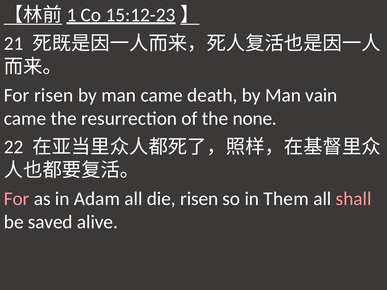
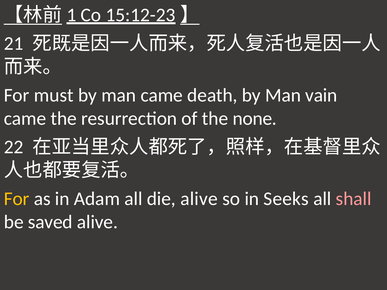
For risen: risen -> must
For at (17, 199) colour: pink -> yellow
die risen: risen -> alive
Them: Them -> Seeks
